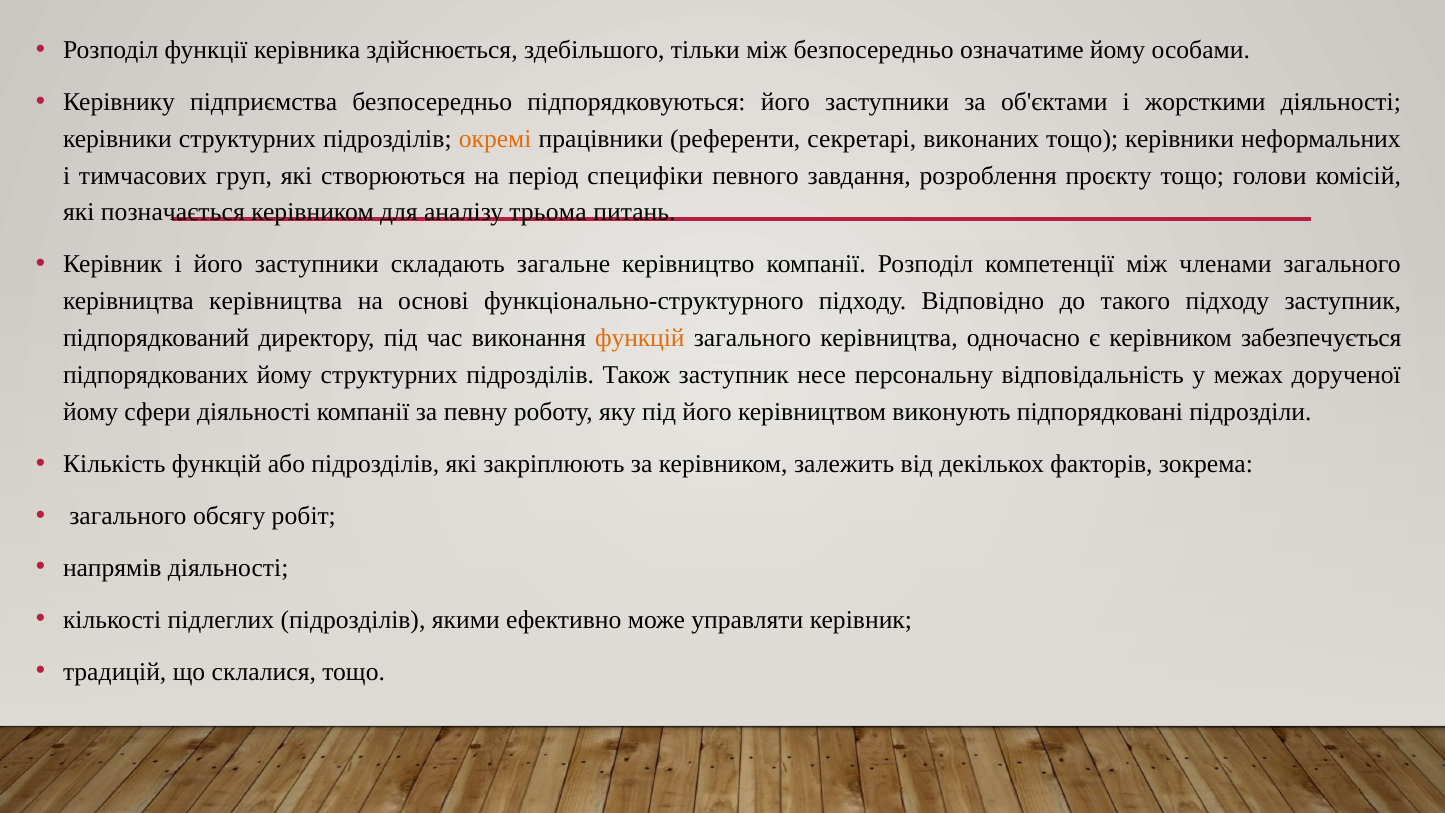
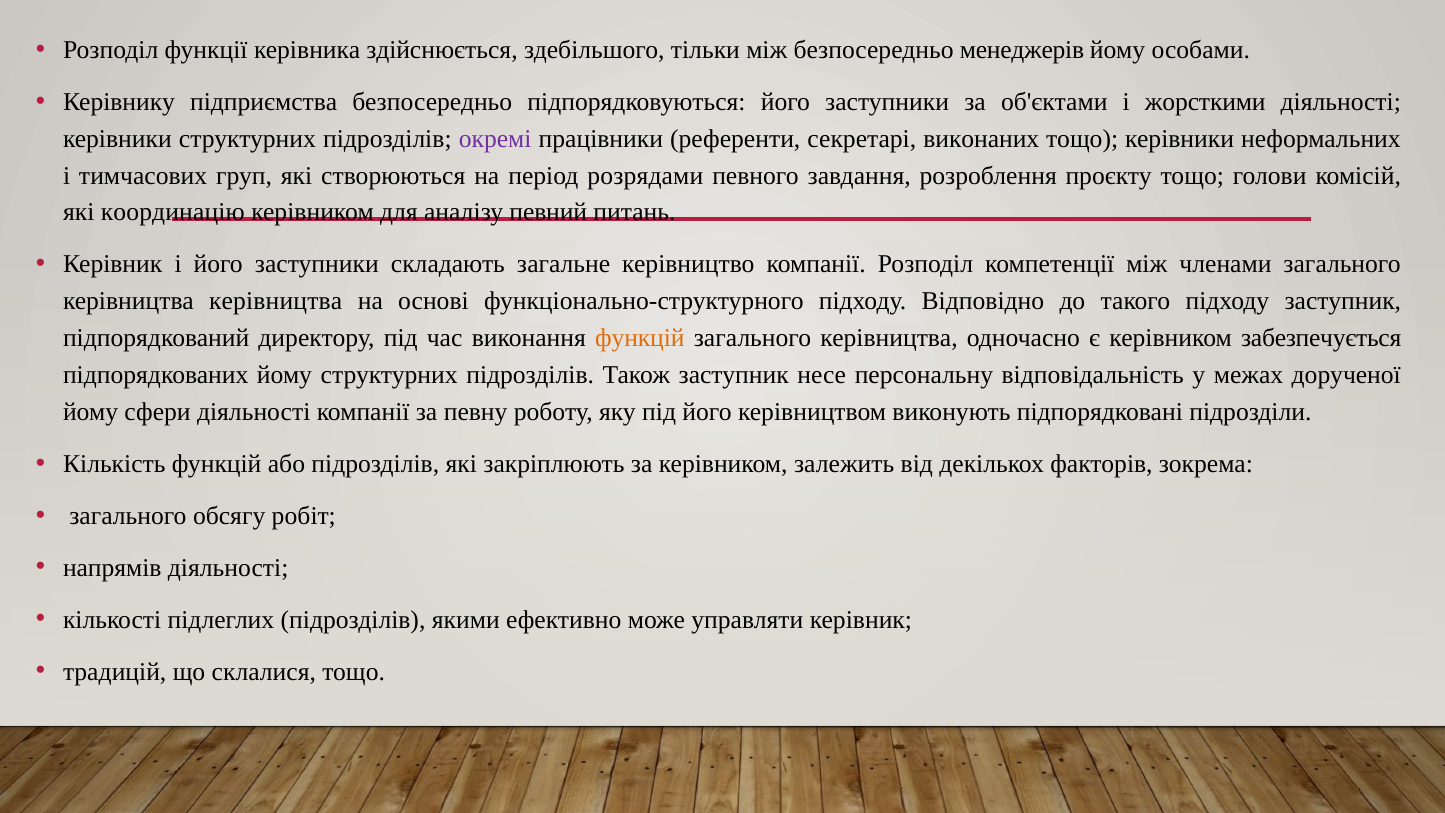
означатиме: означатиме -> менеджерів
окремі colour: orange -> purple
специфіки: специфіки -> розрядами
позначається: позначається -> координацію
трьома: трьома -> певний
